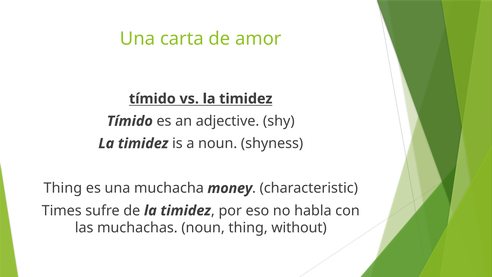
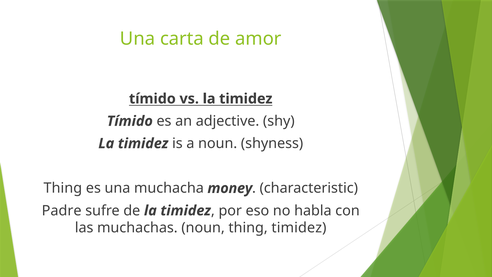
Times: Times -> Padre
thing without: without -> timidez
